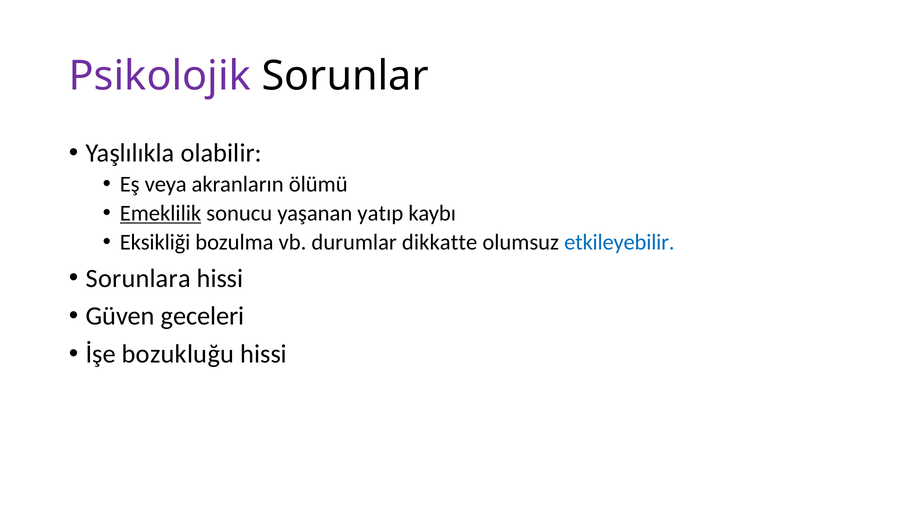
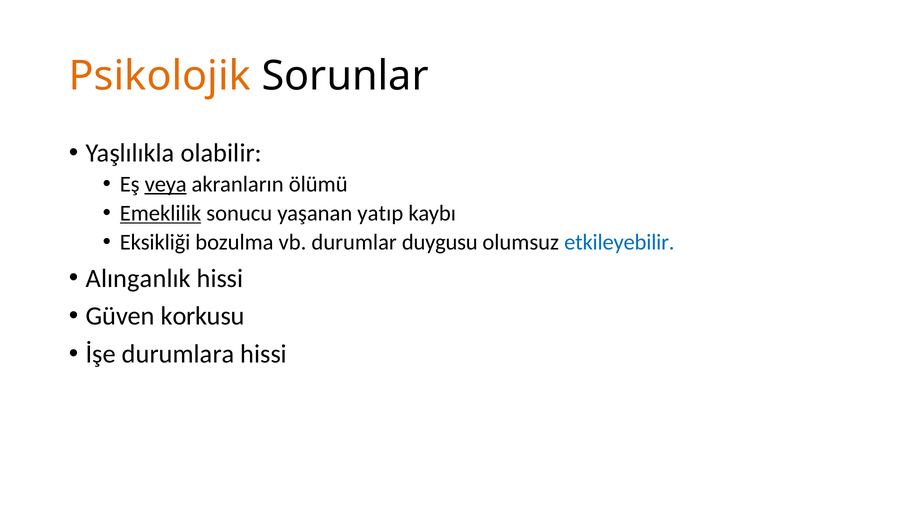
Psikolojik colour: purple -> orange
veya underline: none -> present
dikkatte: dikkatte -> duygusu
Sorunlara: Sorunlara -> Alınganlık
geceleri: geceleri -> korkusu
bozukluğu: bozukluğu -> durumlara
